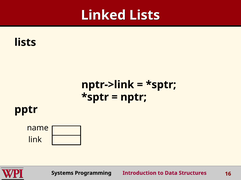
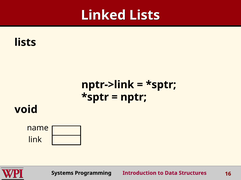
pptr: pptr -> void
